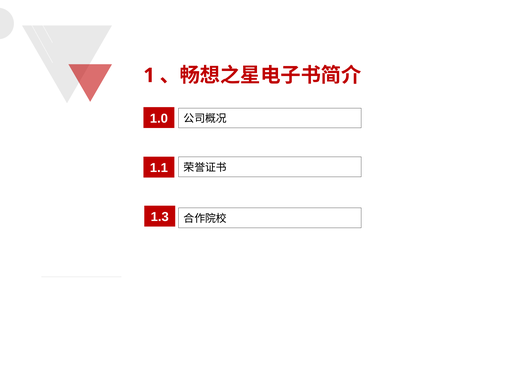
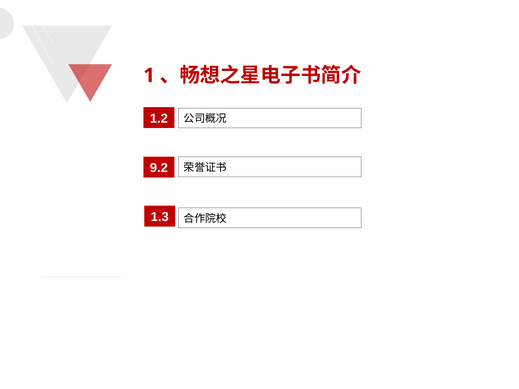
1.0: 1.0 -> 1.2
1.1: 1.1 -> 9.2
